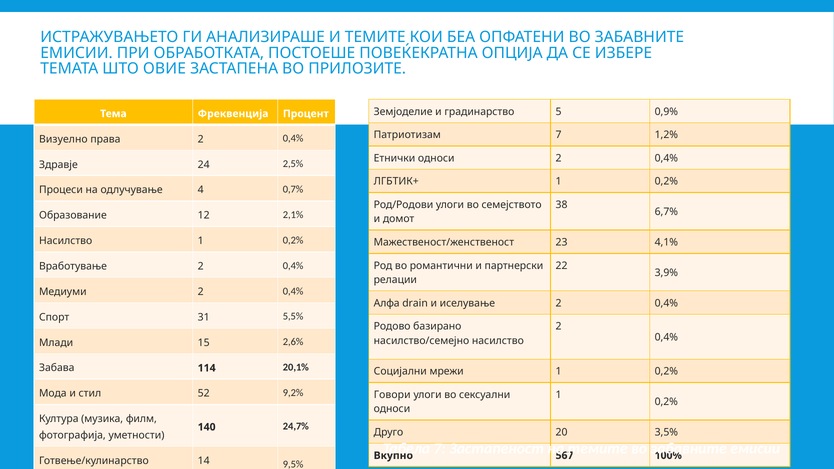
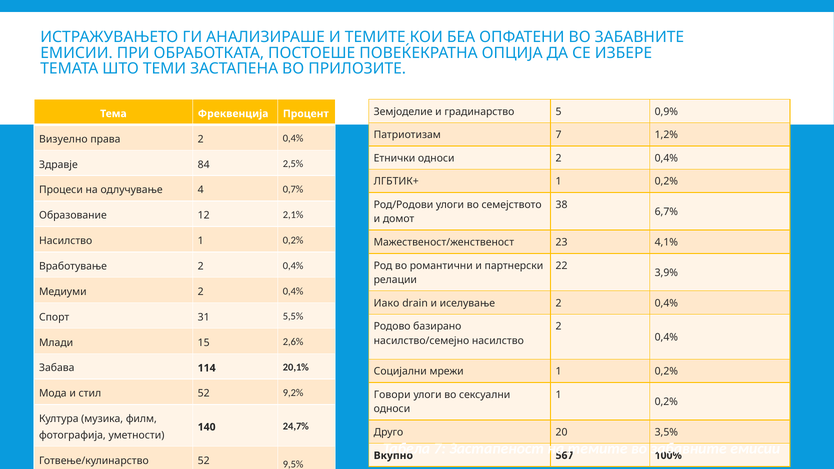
ОВИЕ: ОВИЕ -> ТЕМИ
24: 24 -> 84
Алфа: Алфа -> Иако
Готвење/кулинарство 14: 14 -> 52
